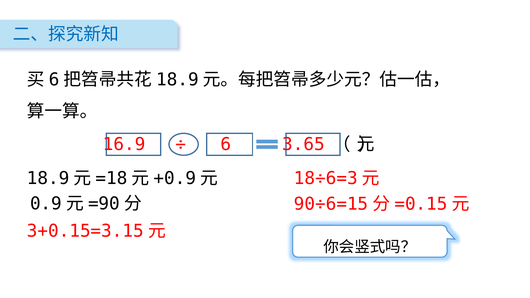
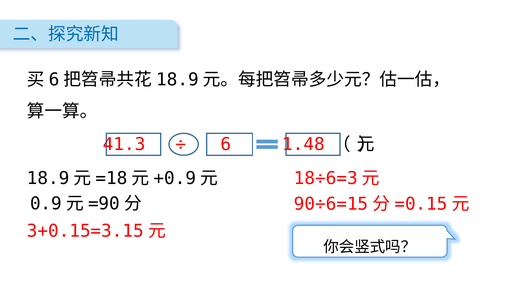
16.9: 16.9 -> 41.3
3.65: 3.65 -> 1.48
